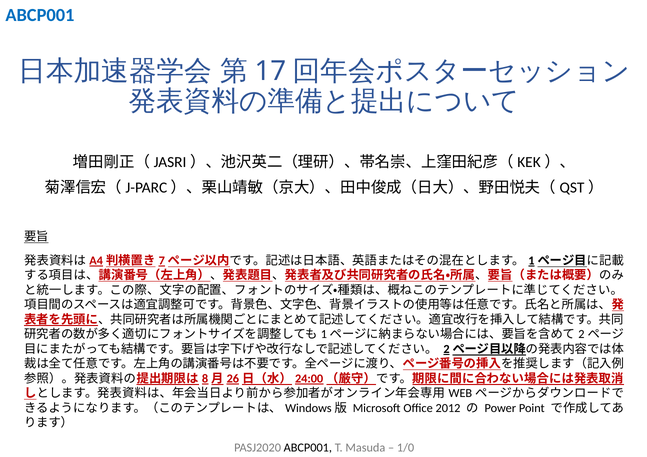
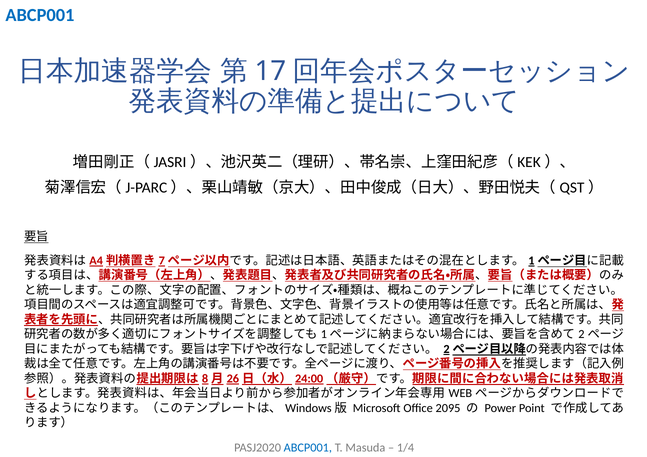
2012: 2012 -> 2095
ABCP001 at (308, 448) colour: black -> blue
1/0: 1/0 -> 1/4
